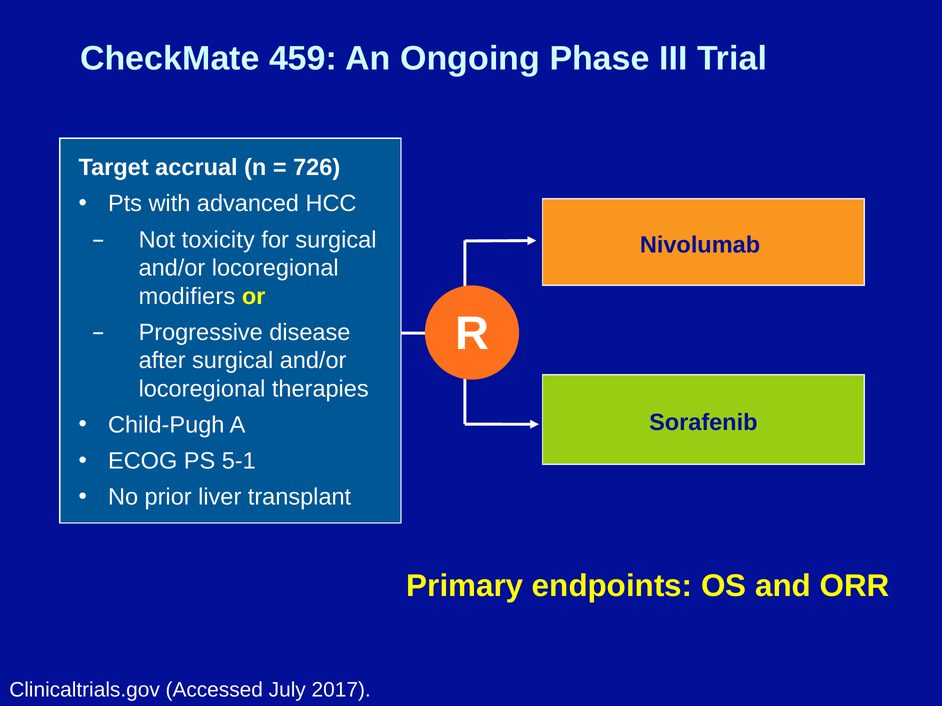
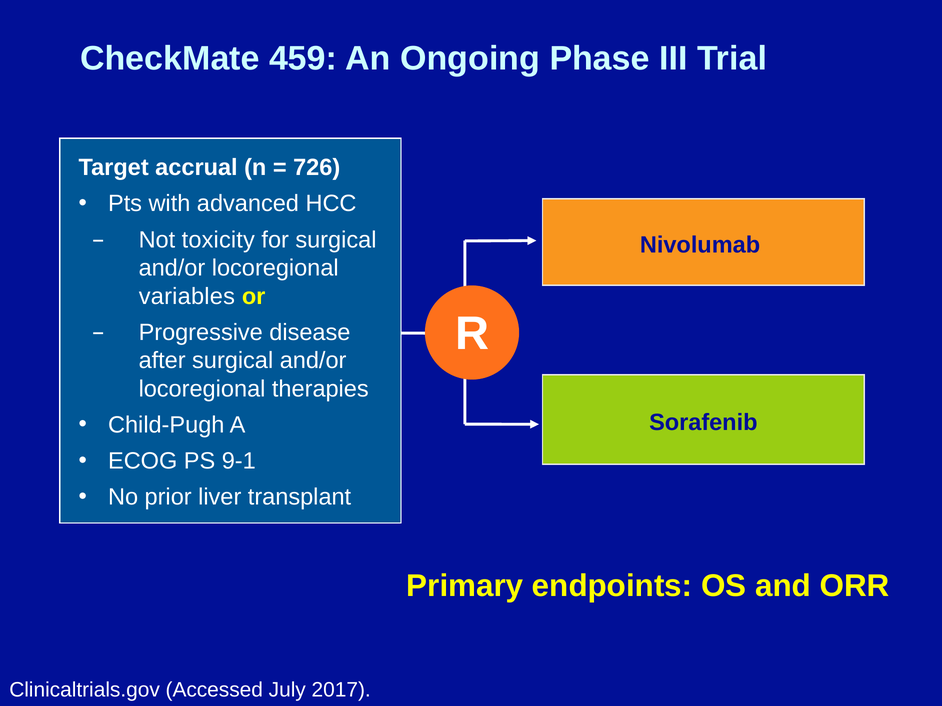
modifiers: modifiers -> variables
5-1: 5-1 -> 9-1
